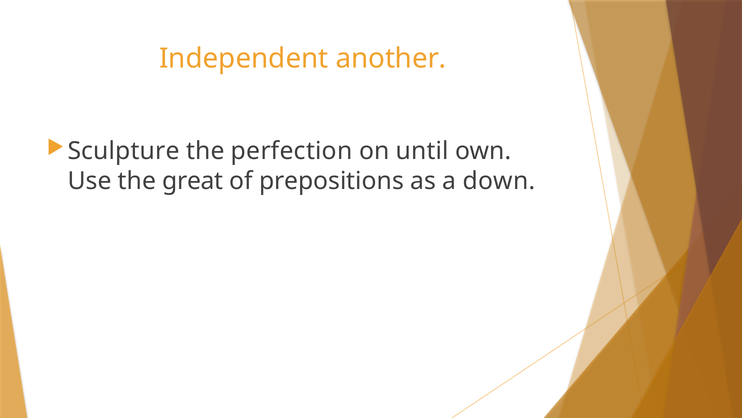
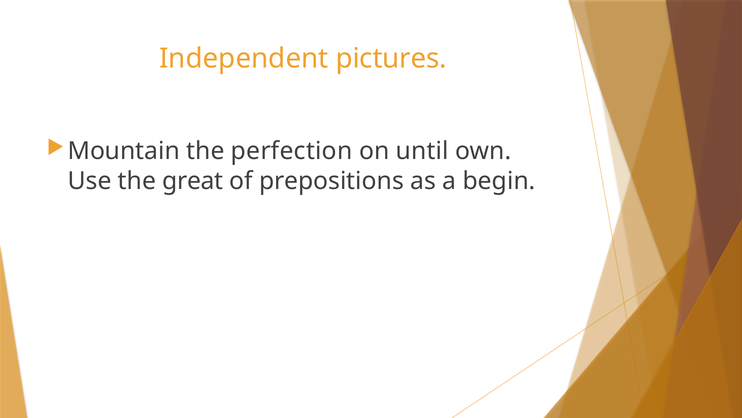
another: another -> pictures
Sculpture: Sculpture -> Mountain
down: down -> begin
